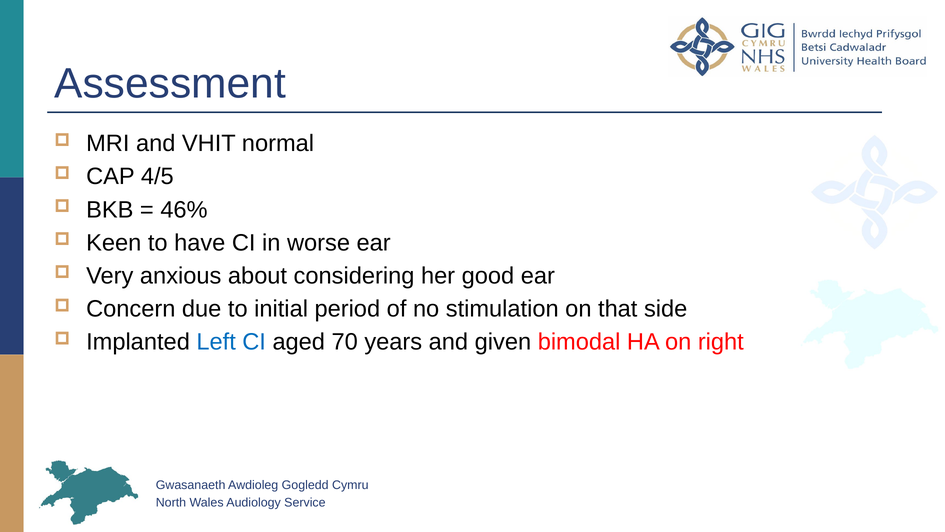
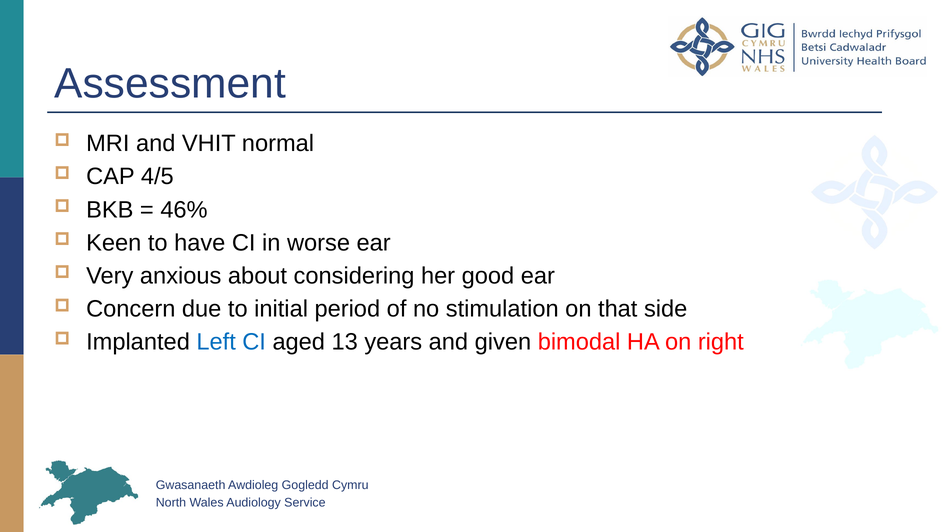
70: 70 -> 13
